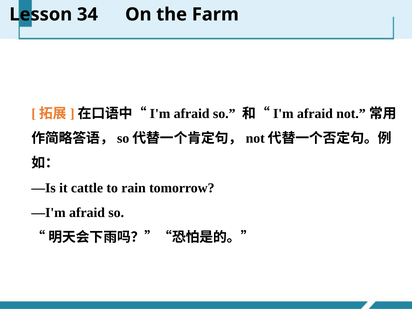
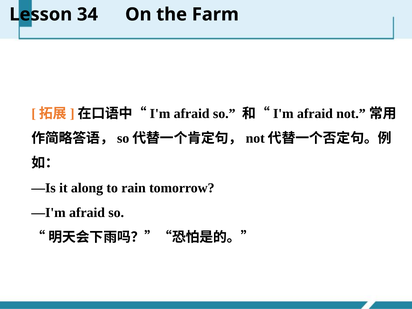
cattle: cattle -> along
